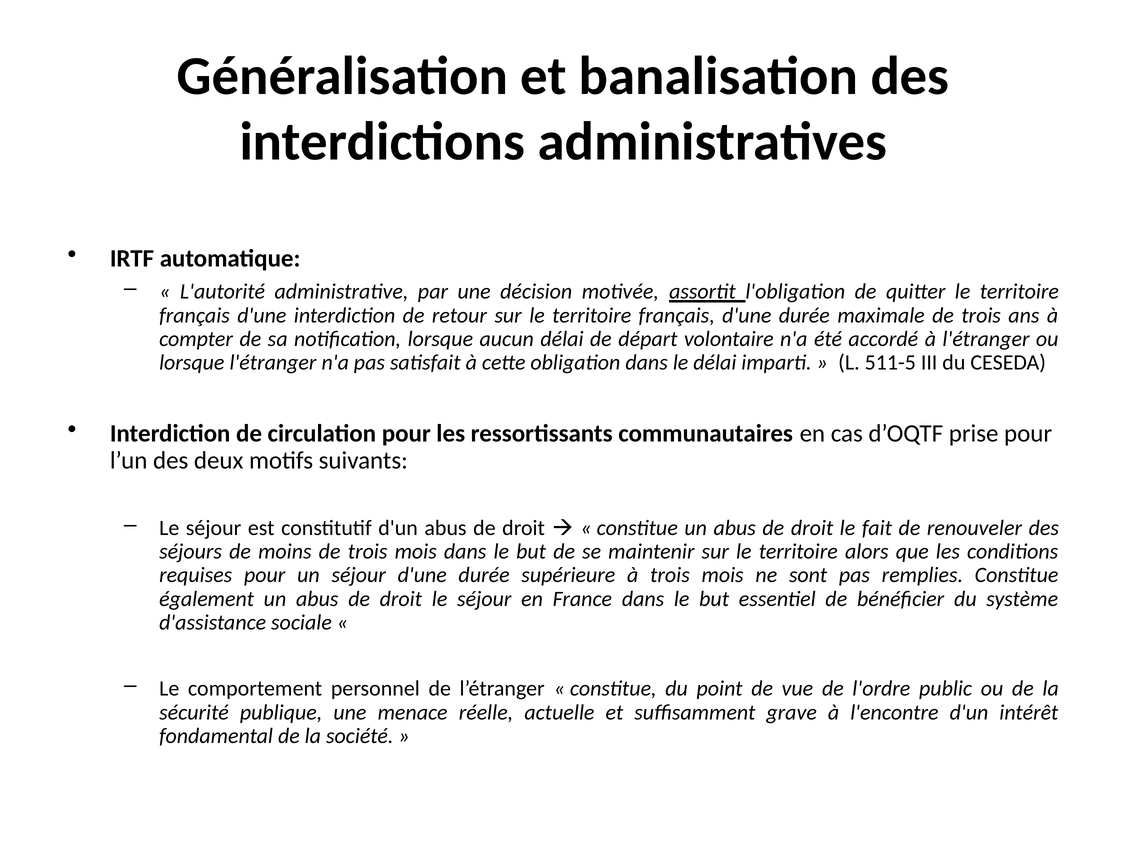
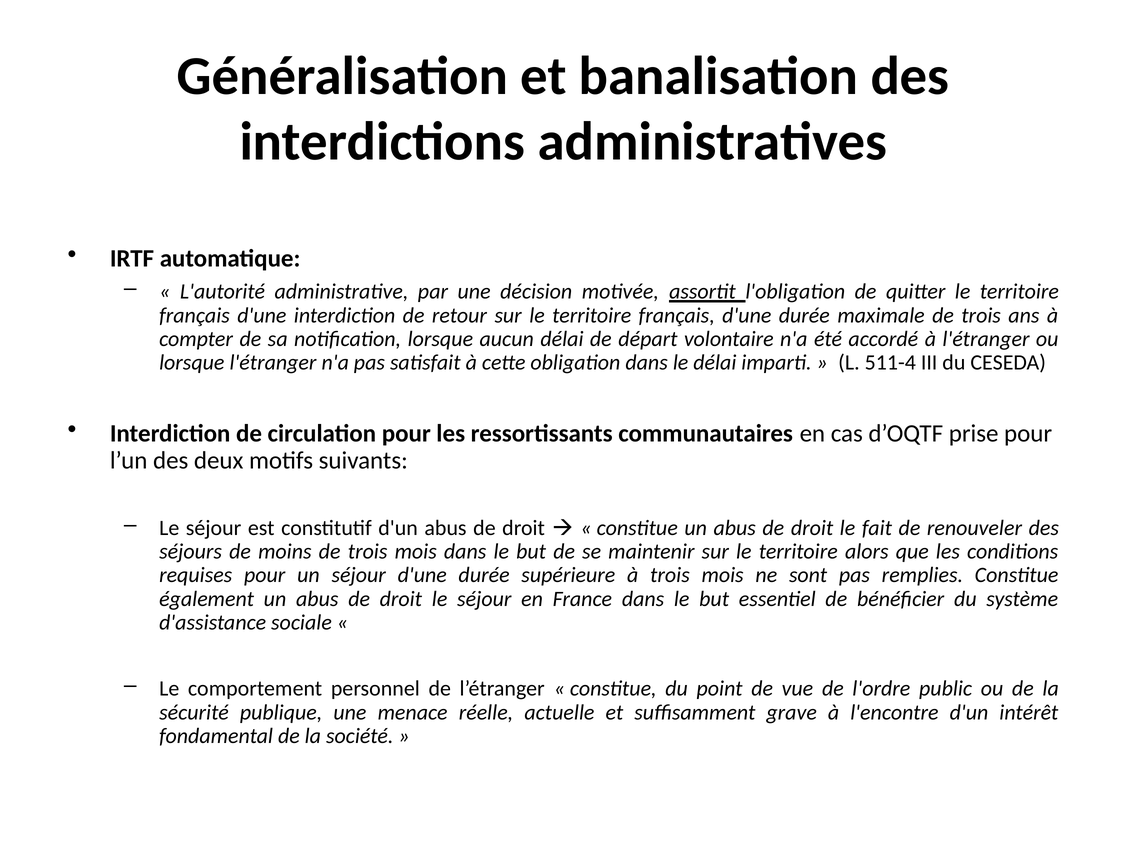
511-5: 511-5 -> 511-4
